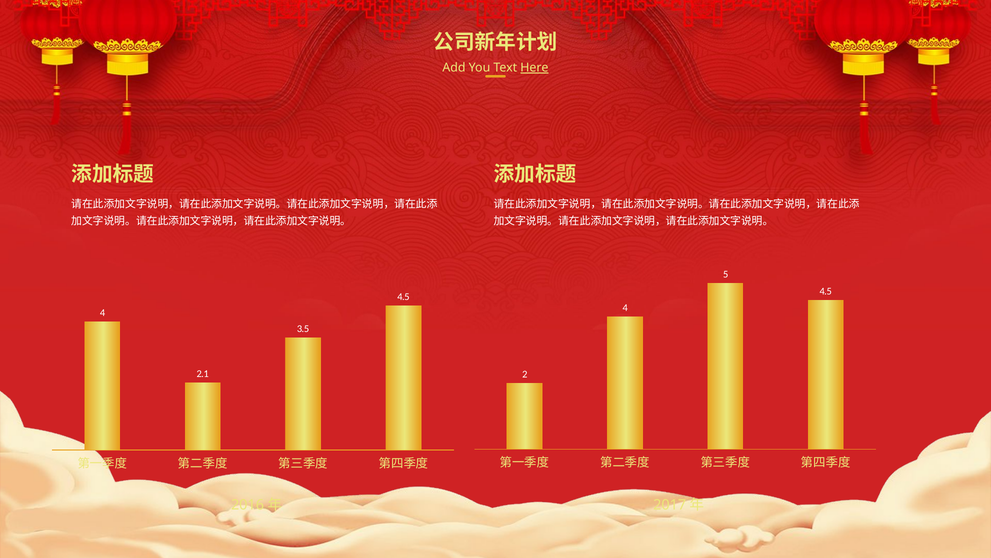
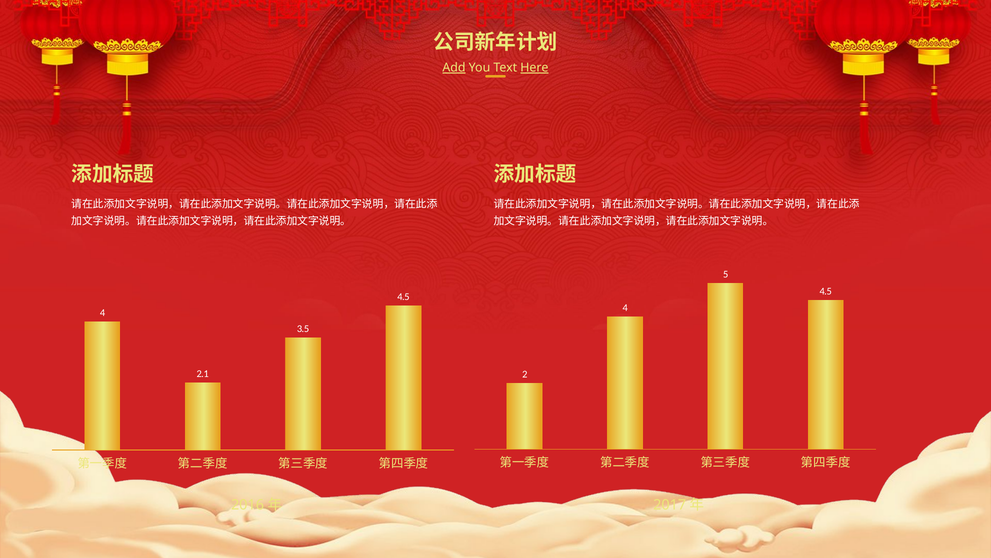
Add underline: none -> present
